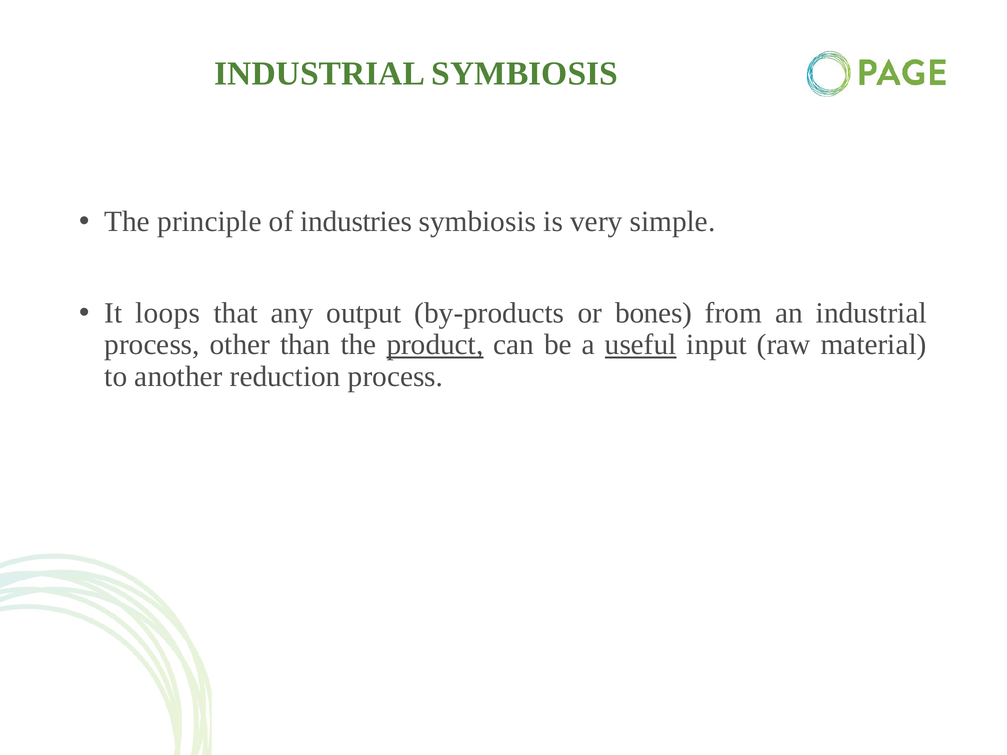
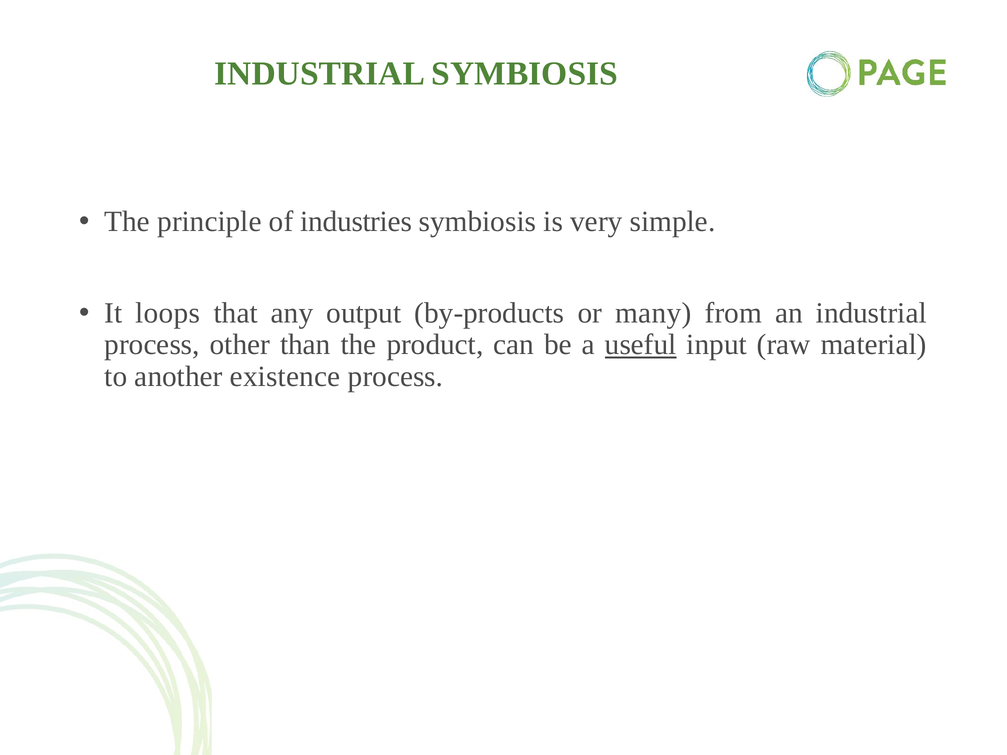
bones: bones -> many
product underline: present -> none
reduction: reduction -> existence
